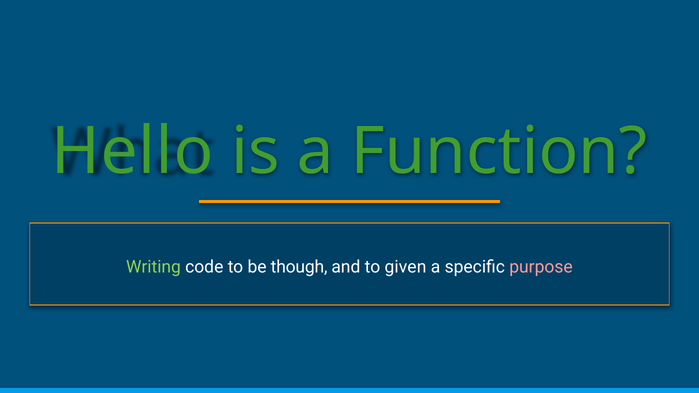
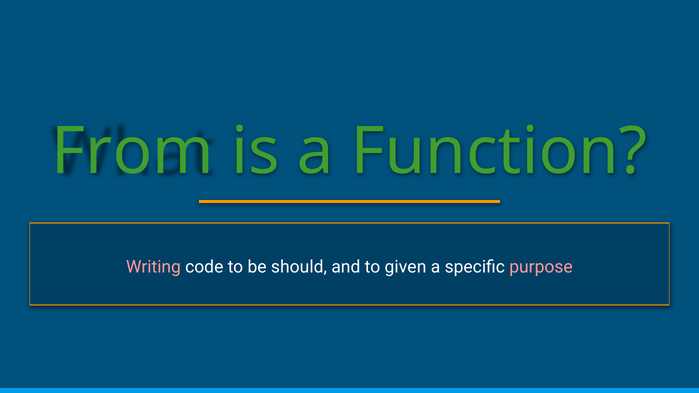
Hello: Hello -> From
Writing colour: light green -> pink
though: though -> should
